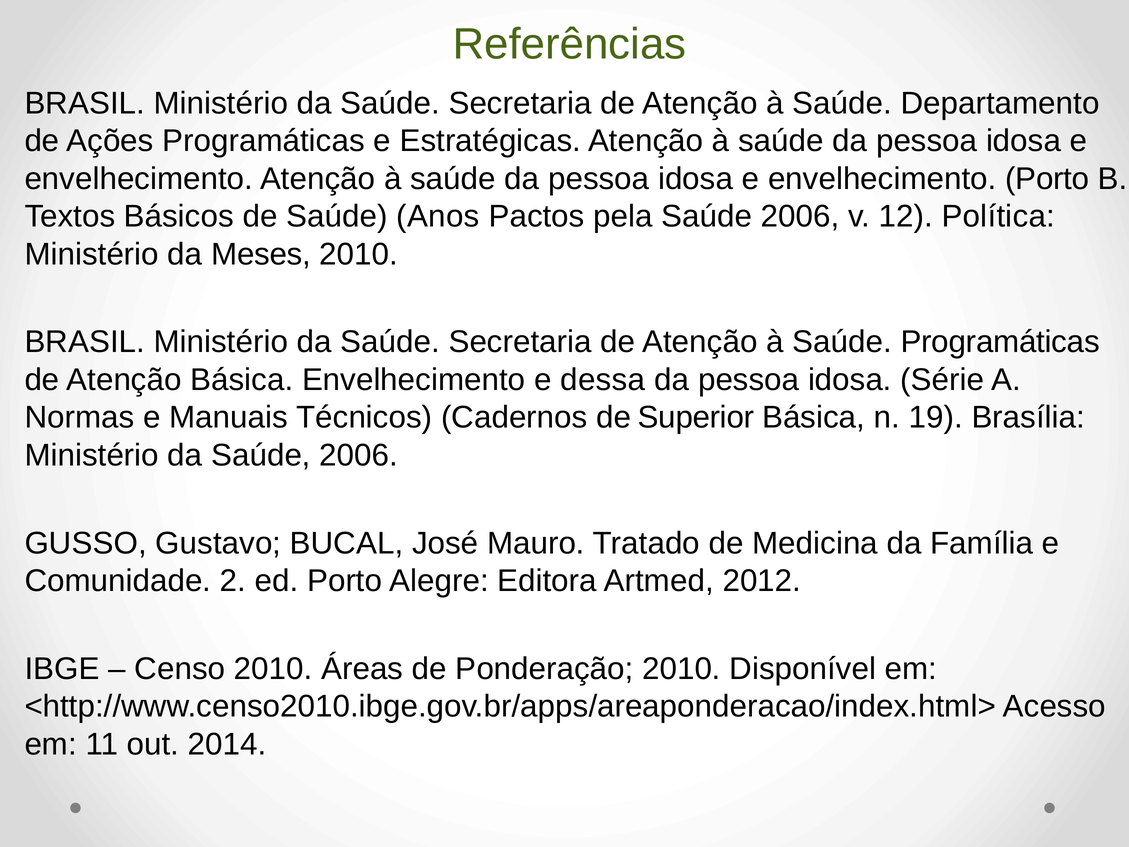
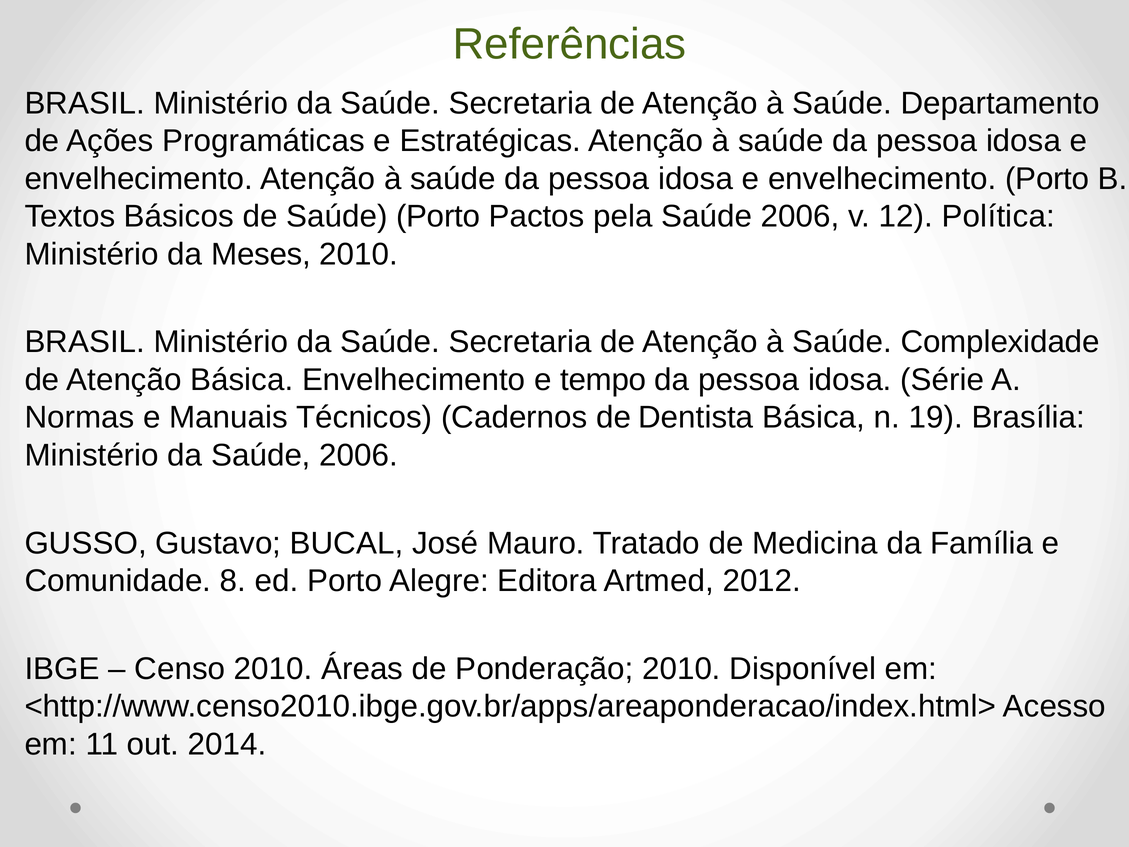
Saúde Anos: Anos -> Porto
Saúde Programáticas: Programáticas -> Complexidade
dessa: dessa -> tempo
Superior: Superior -> Dentista
2: 2 -> 8
